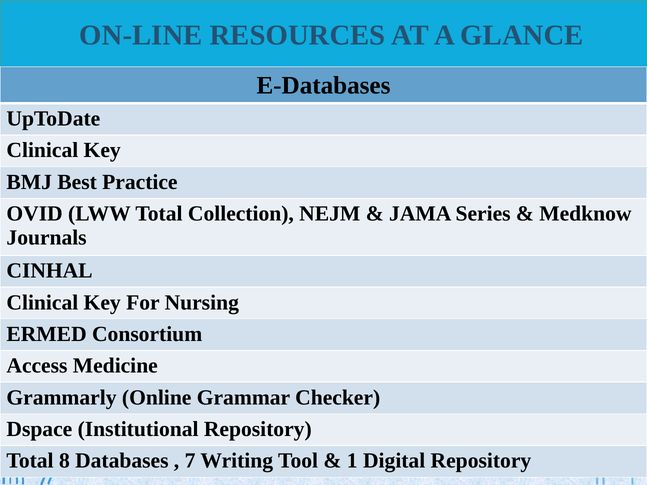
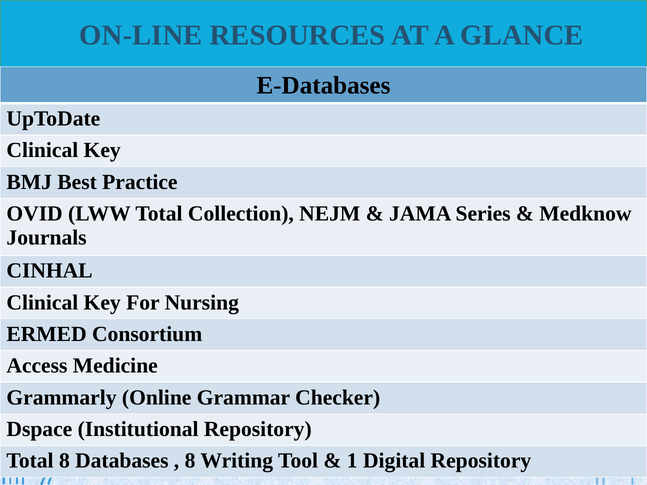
7 at (190, 461): 7 -> 8
